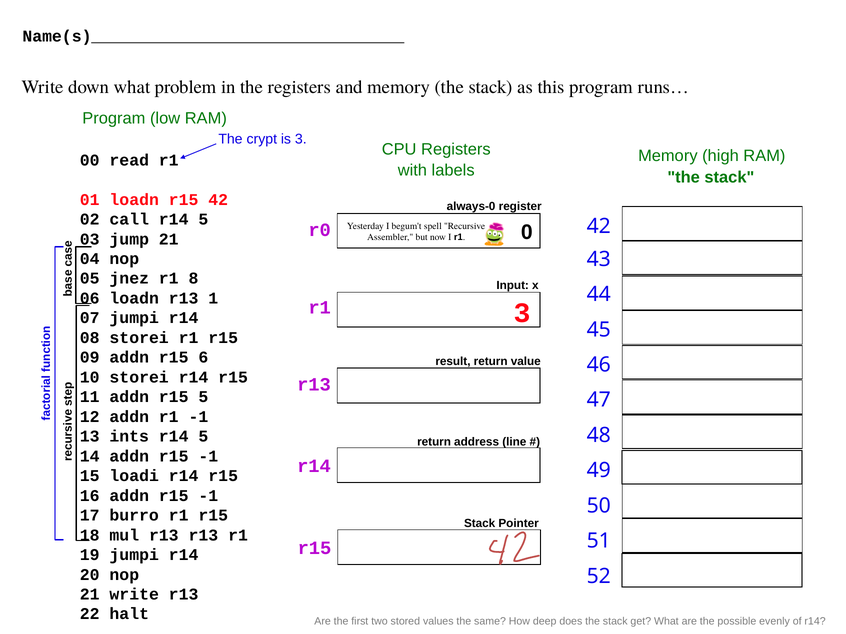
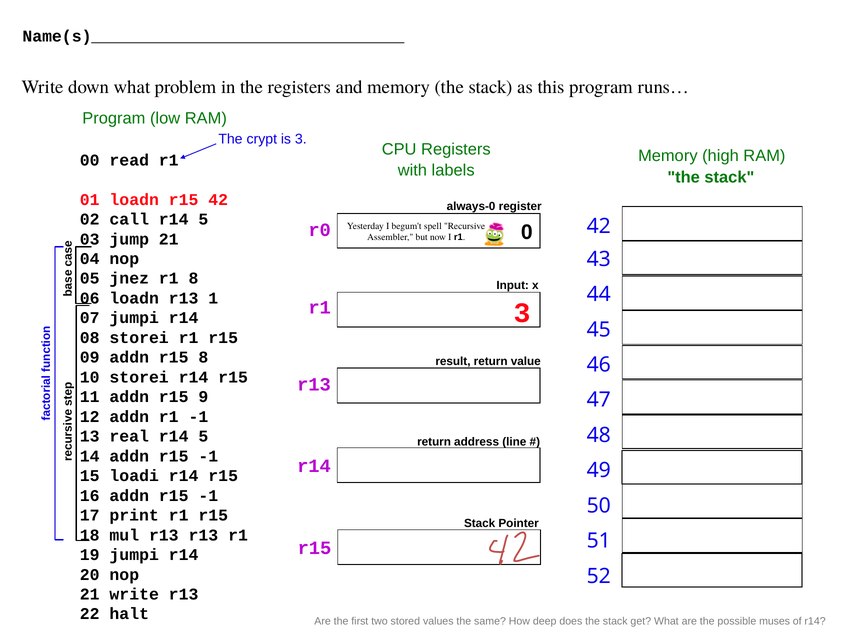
r15 6: 6 -> 8
r15 5: 5 -> 9
ints: ints -> real
burro: burro -> print
evenly: evenly -> muses
